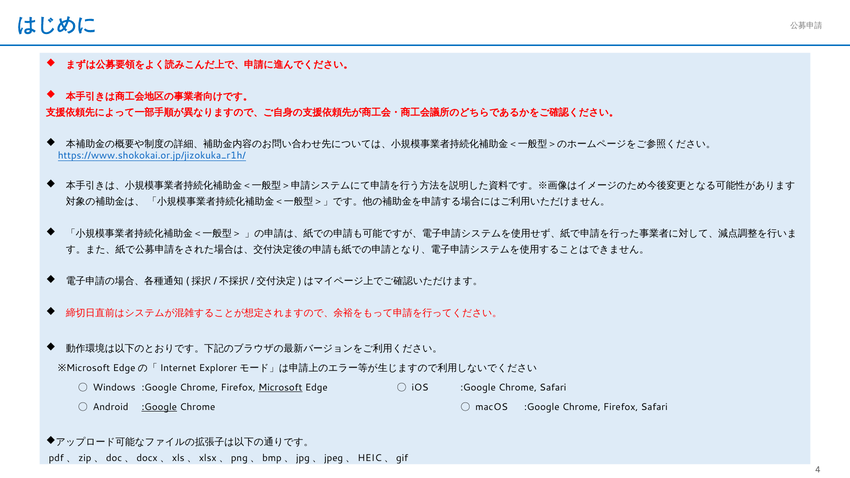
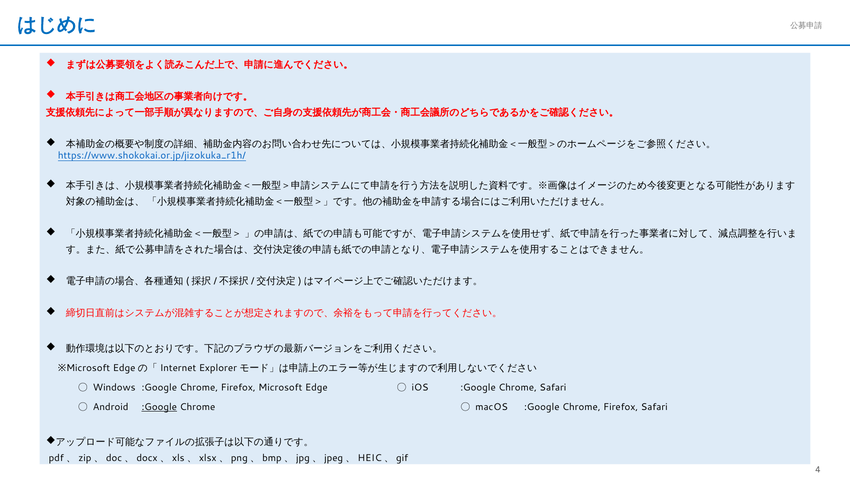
Microsoft underline: present -> none
